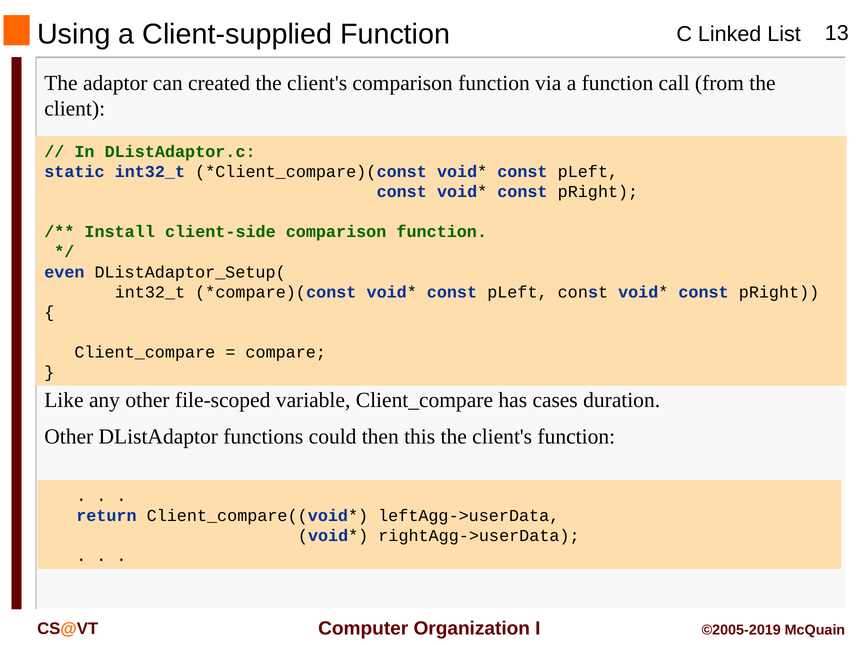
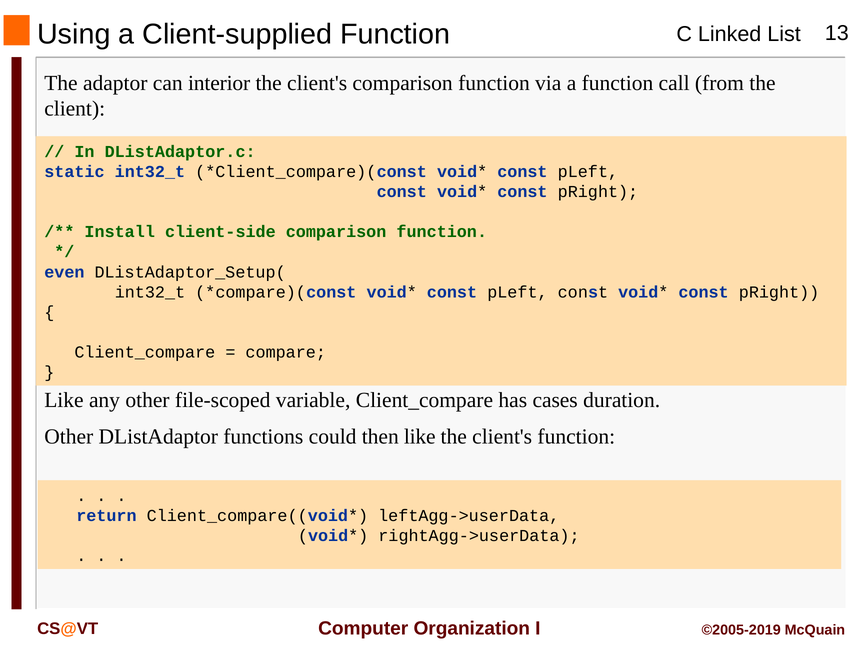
created: created -> interior
then this: this -> like
